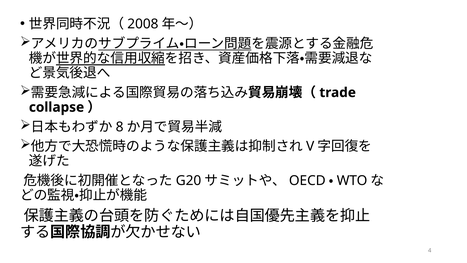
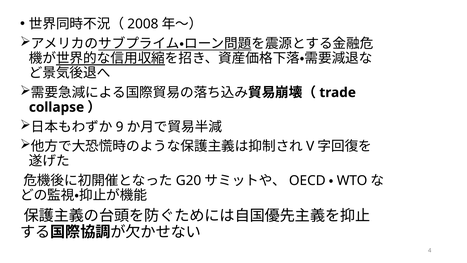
8: 8 -> 9
